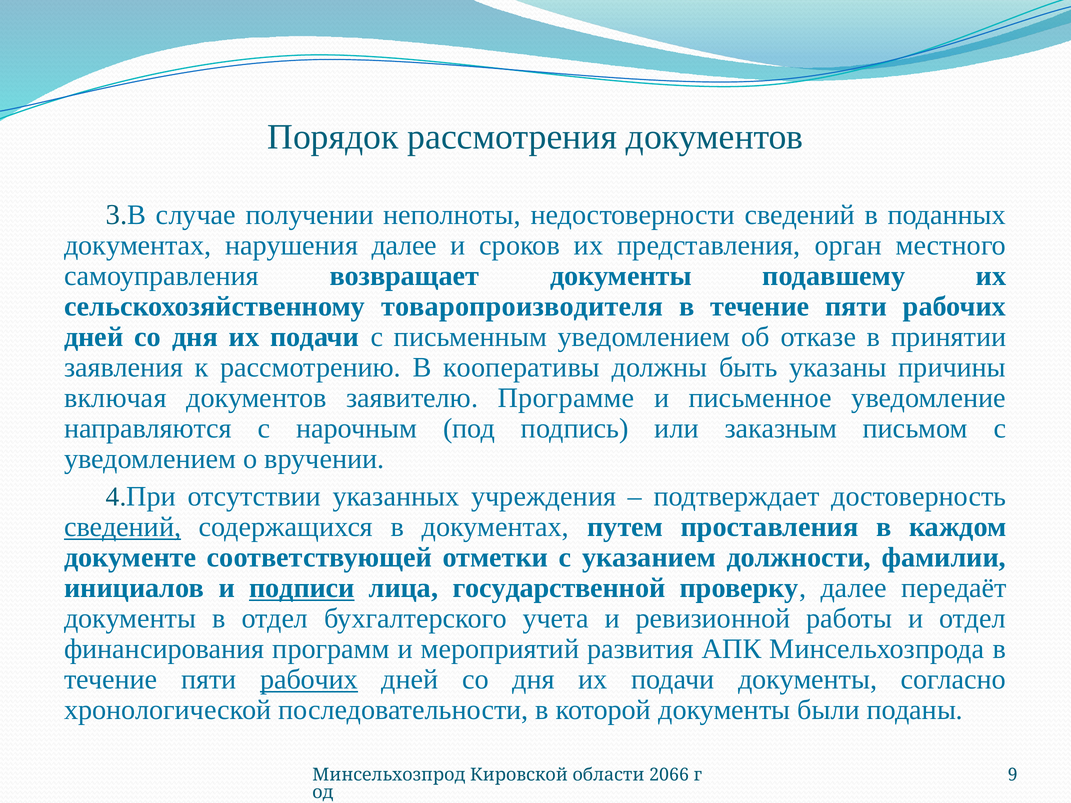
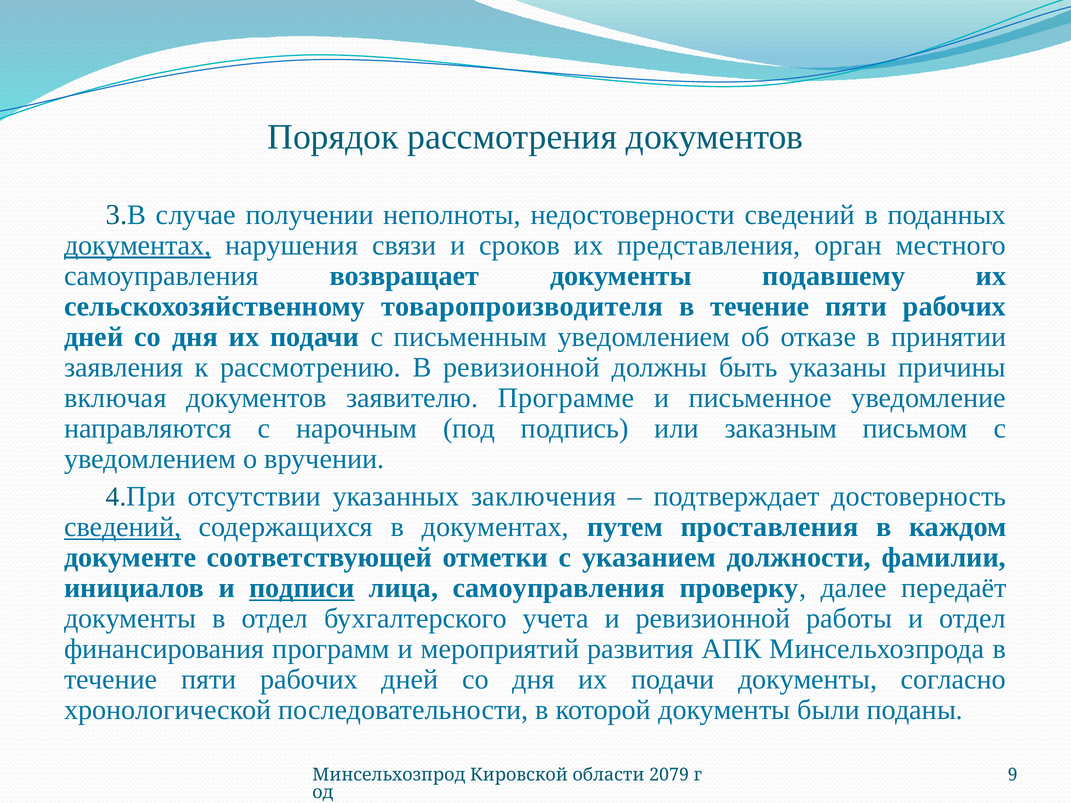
документах at (138, 245) underline: none -> present
нарушения далее: далее -> связи
В кооперативы: кооперативы -> ревизионной
учреждения: учреждения -> заключения
лица государственной: государственной -> самоуправления
рабочих at (309, 680) underline: present -> none
2066: 2066 -> 2079
